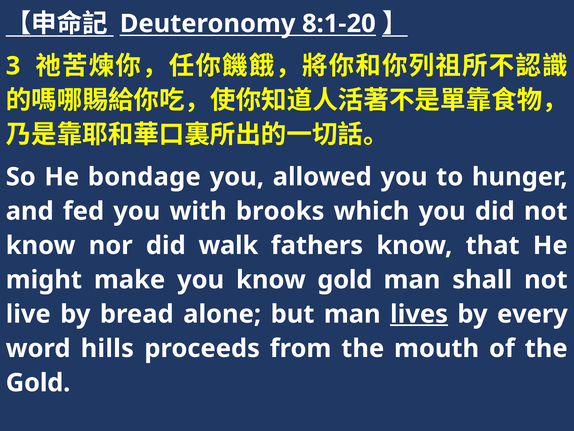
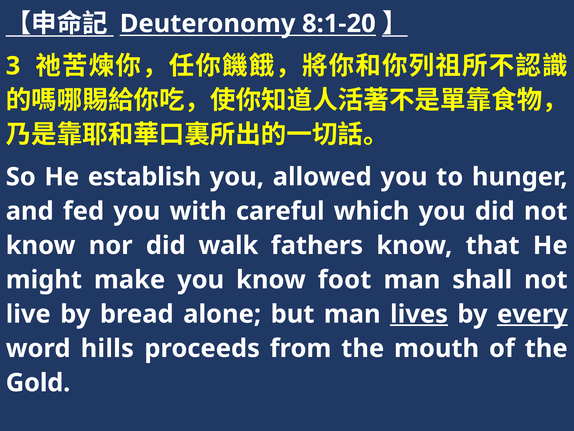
bondage: bondage -> establish
brooks: brooks -> careful
know gold: gold -> foot
every underline: none -> present
